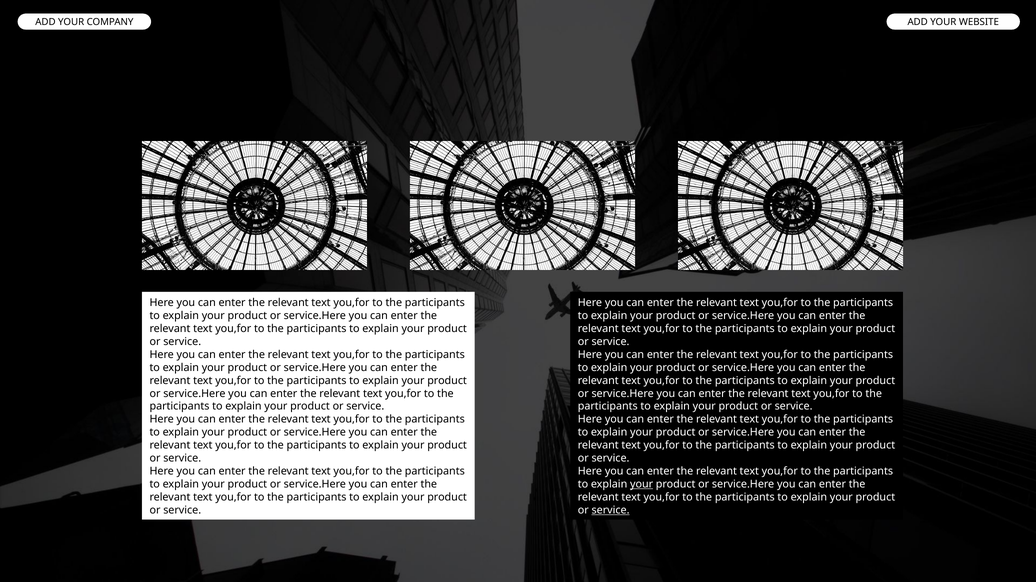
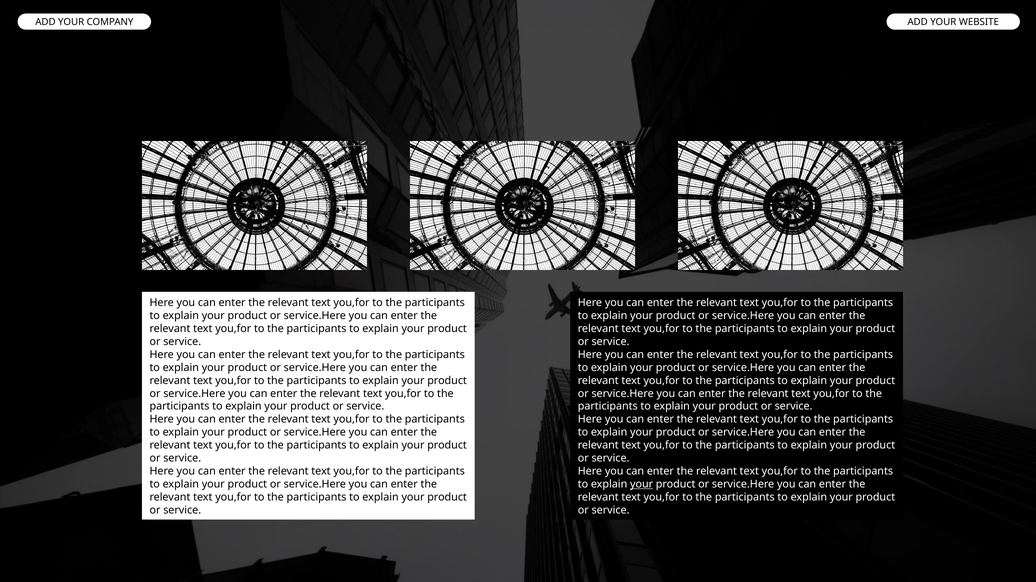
service at (611, 510) underline: present -> none
